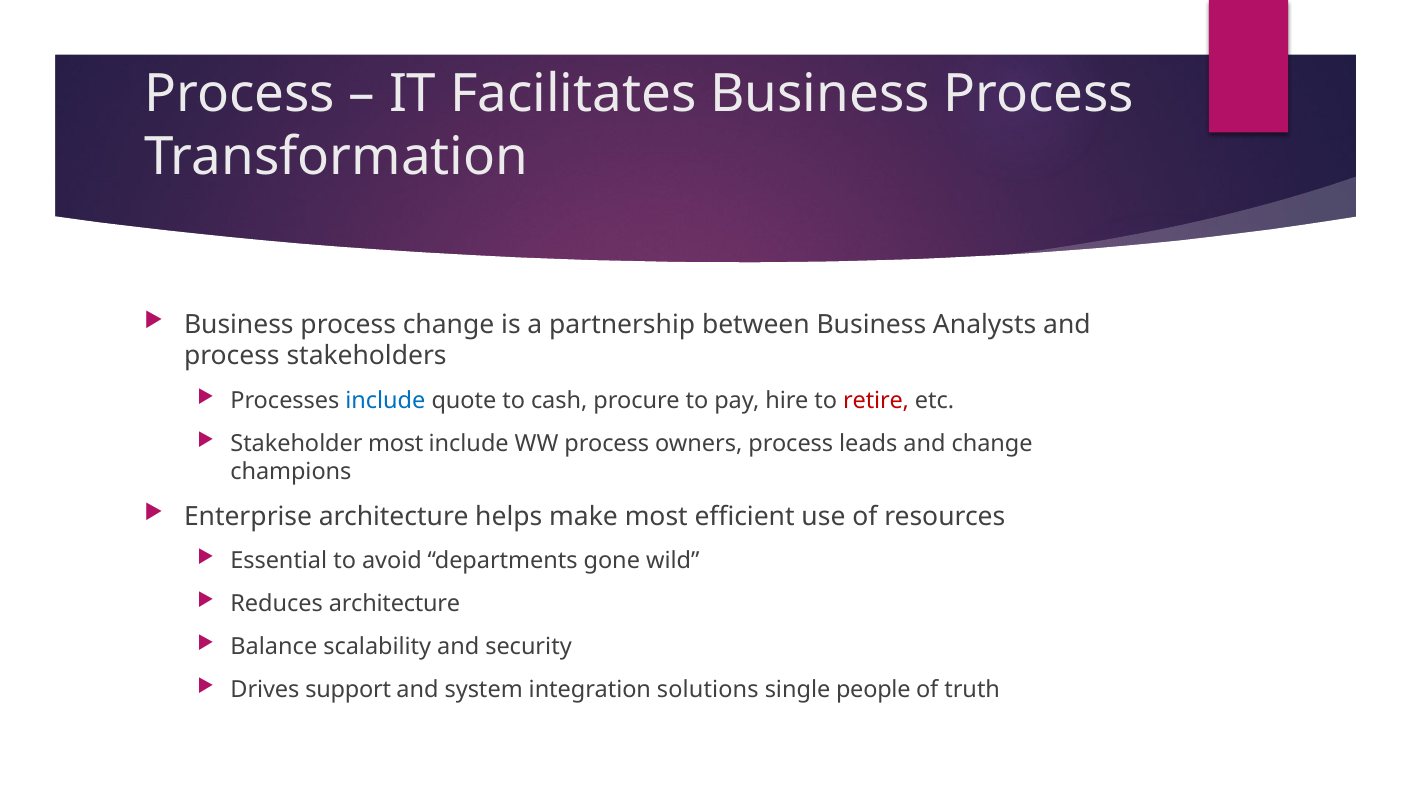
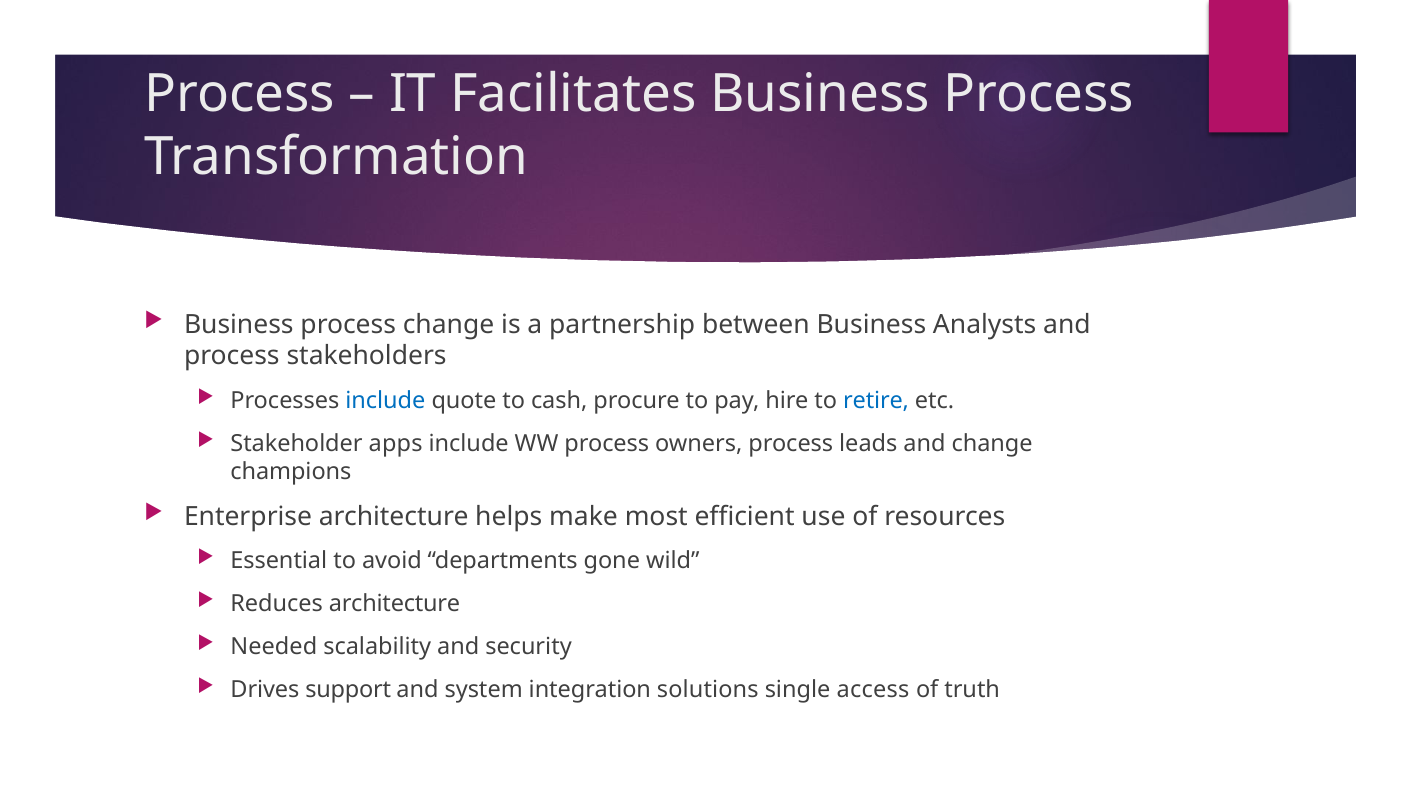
retire colour: red -> blue
Stakeholder most: most -> apps
Balance: Balance -> Needed
people: people -> access
